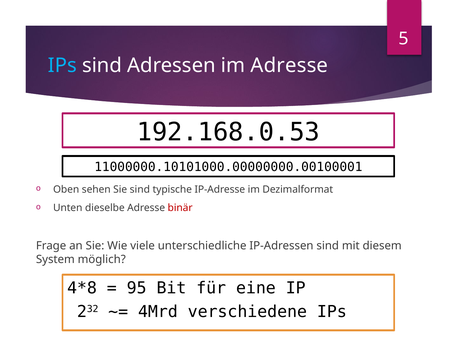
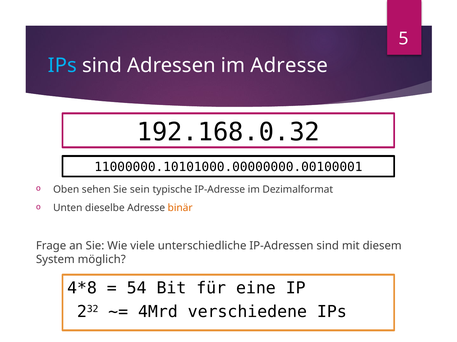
192.168.0.53: 192.168.0.53 -> 192.168.0.32
Sie sind: sind -> sein
binär colour: red -> orange
95: 95 -> 54
